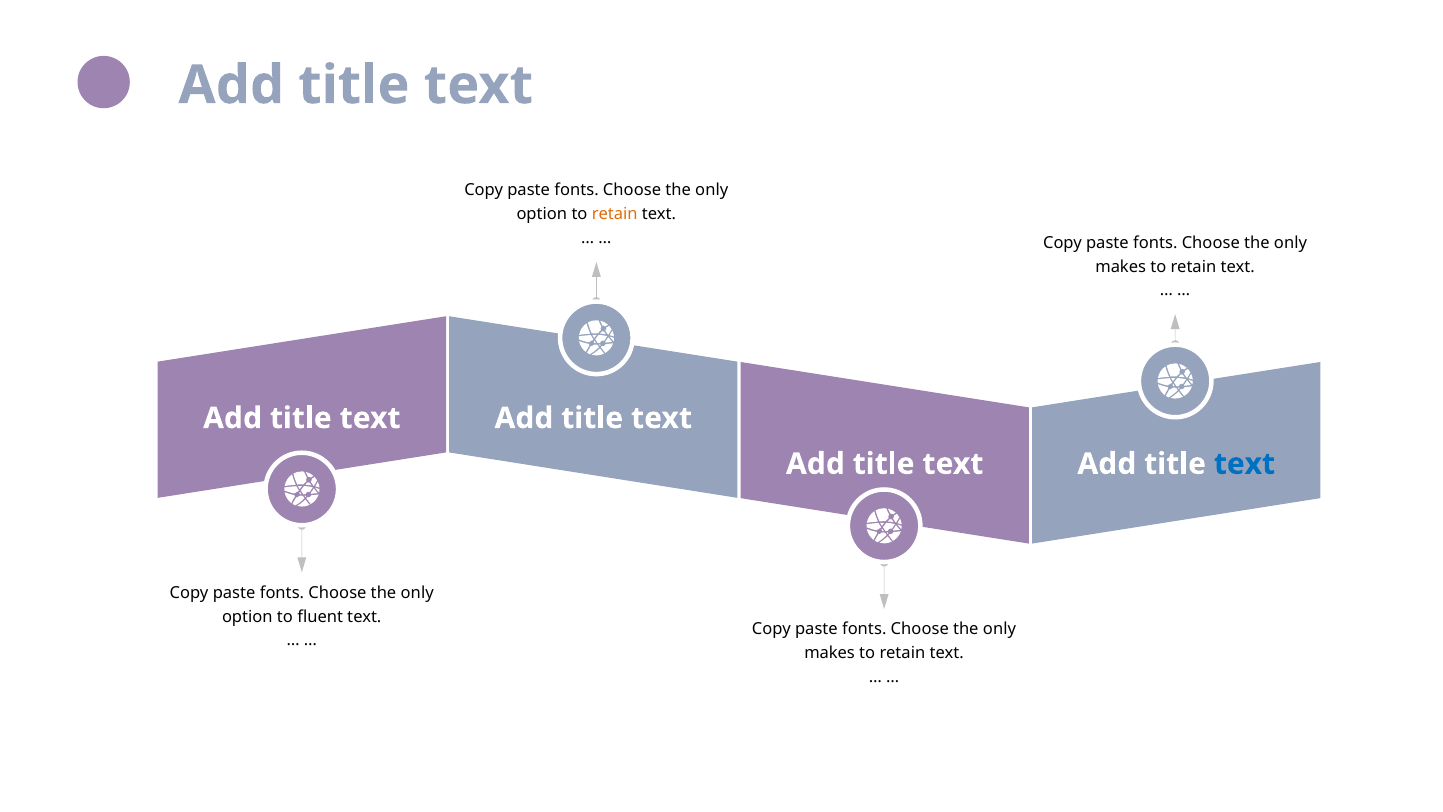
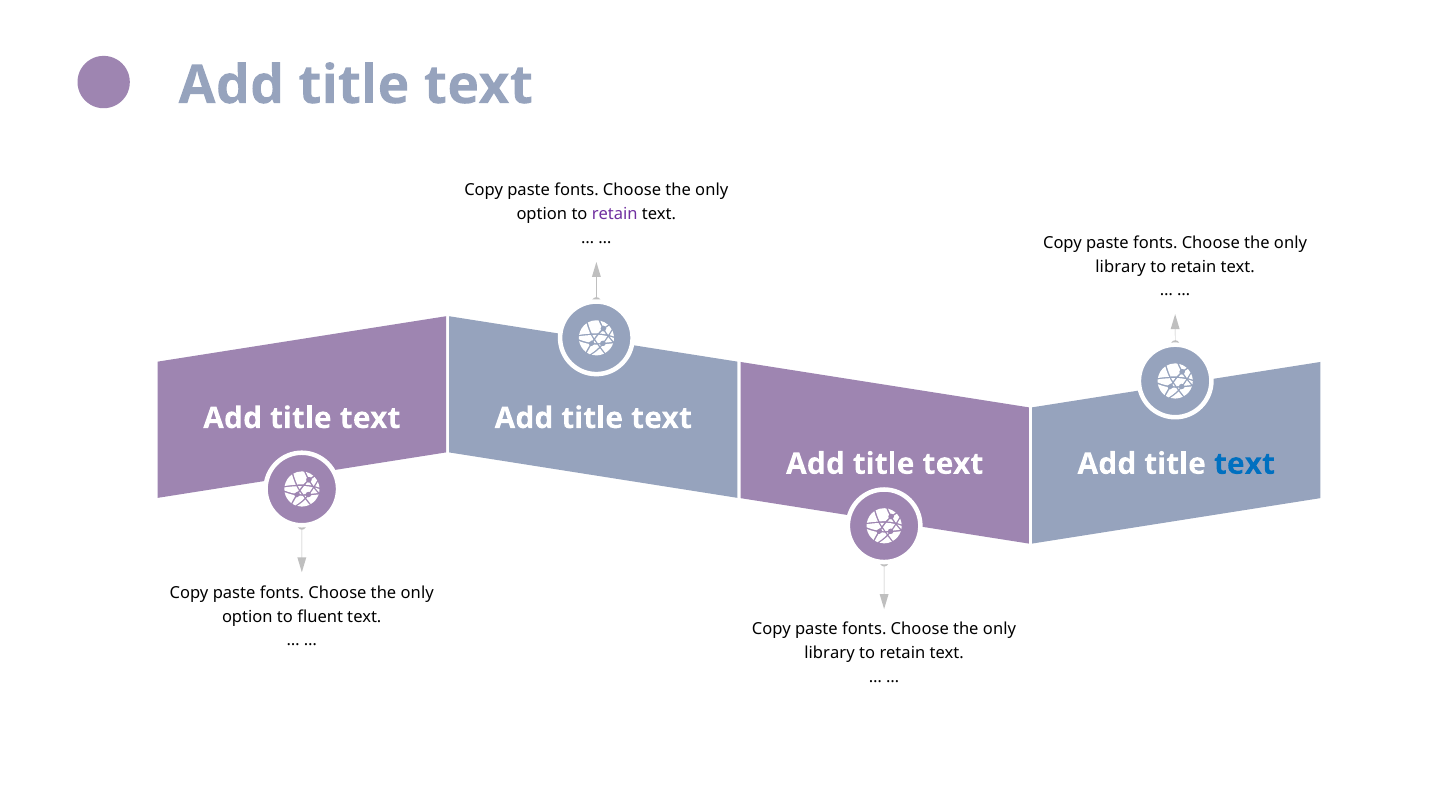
retain at (615, 214) colour: orange -> purple
makes at (1121, 266): makes -> library
makes at (830, 653): makes -> library
